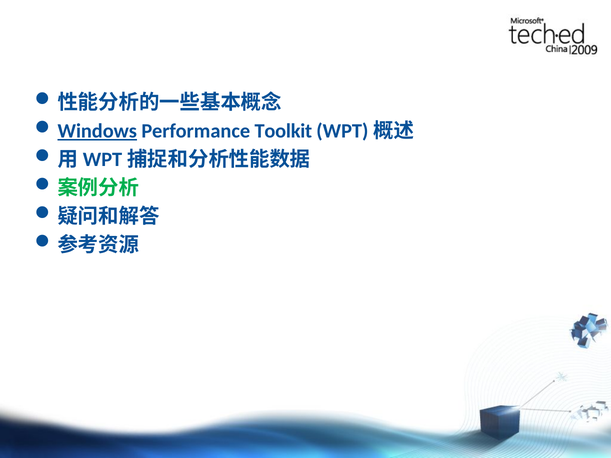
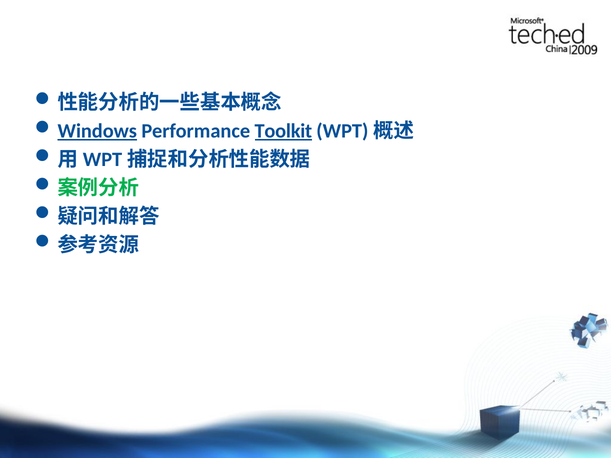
Toolkit underline: none -> present
